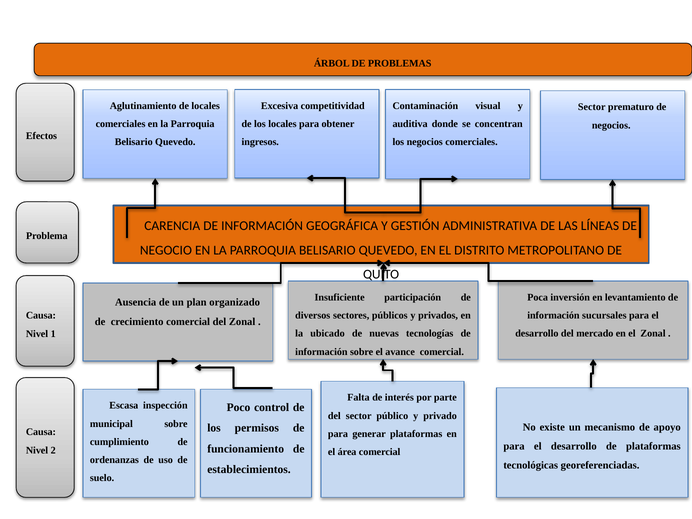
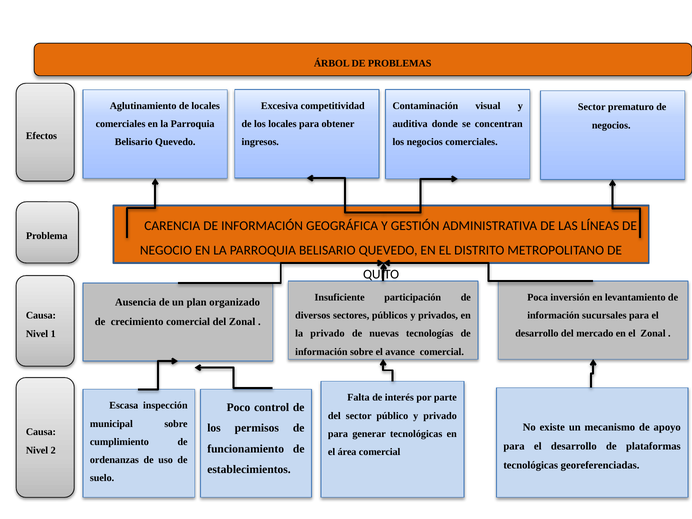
la ubicado: ubicado -> privado
generar plataformas: plataformas -> tecnológicas
